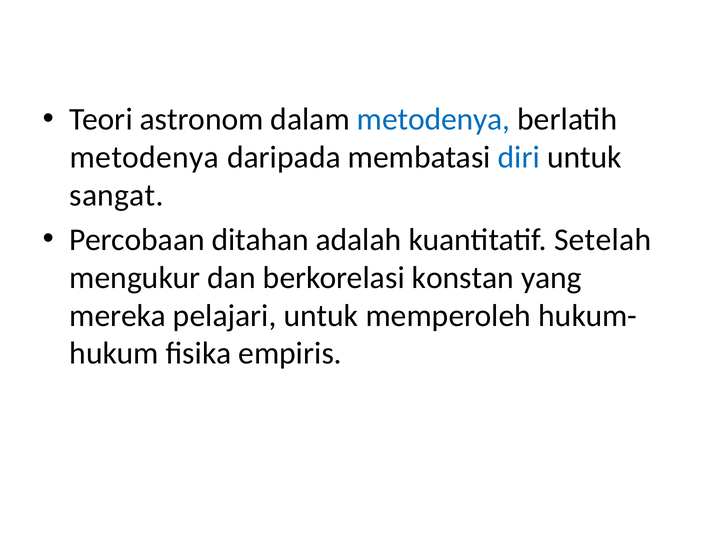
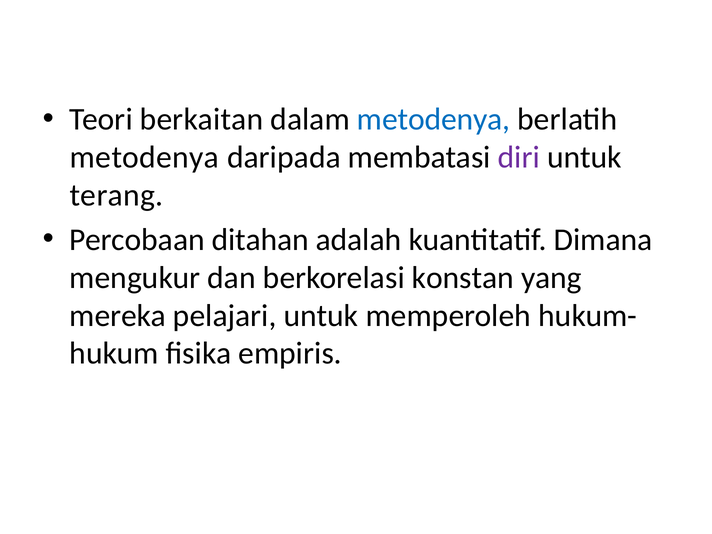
astronom: astronom -> berkaitan
diri colour: blue -> purple
sangat: sangat -> terang
Setelah: Setelah -> Dimana
